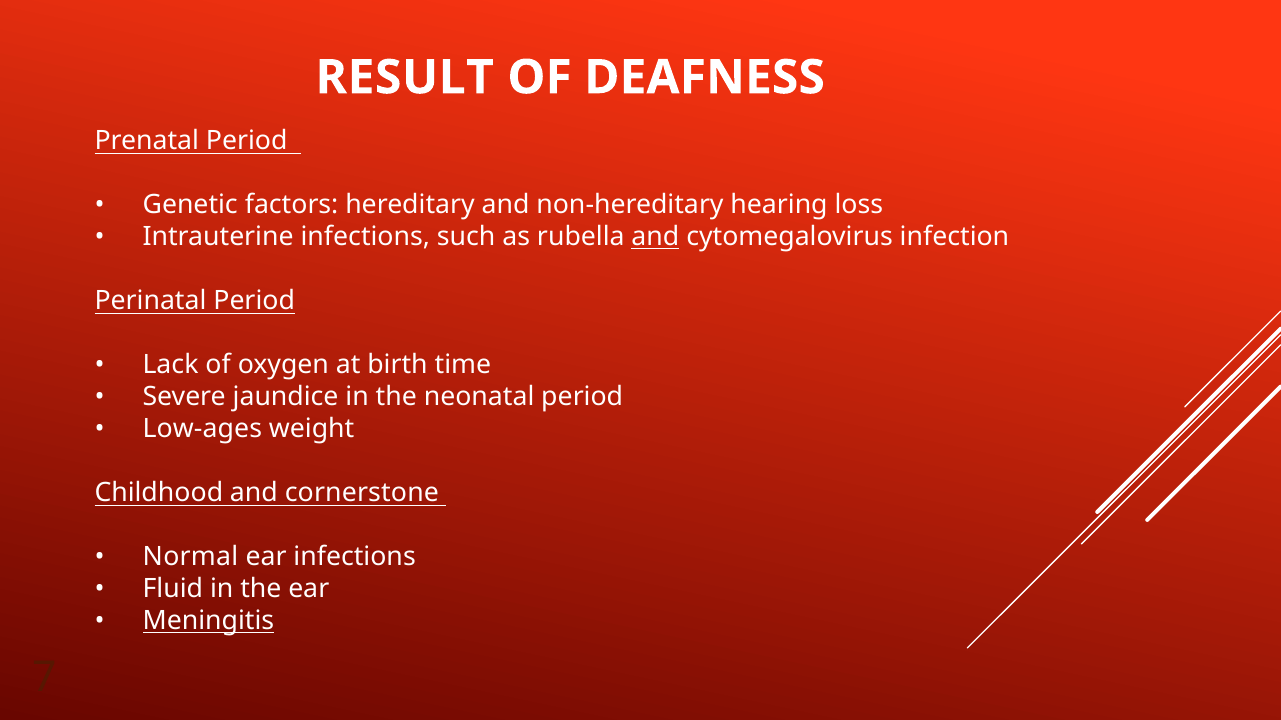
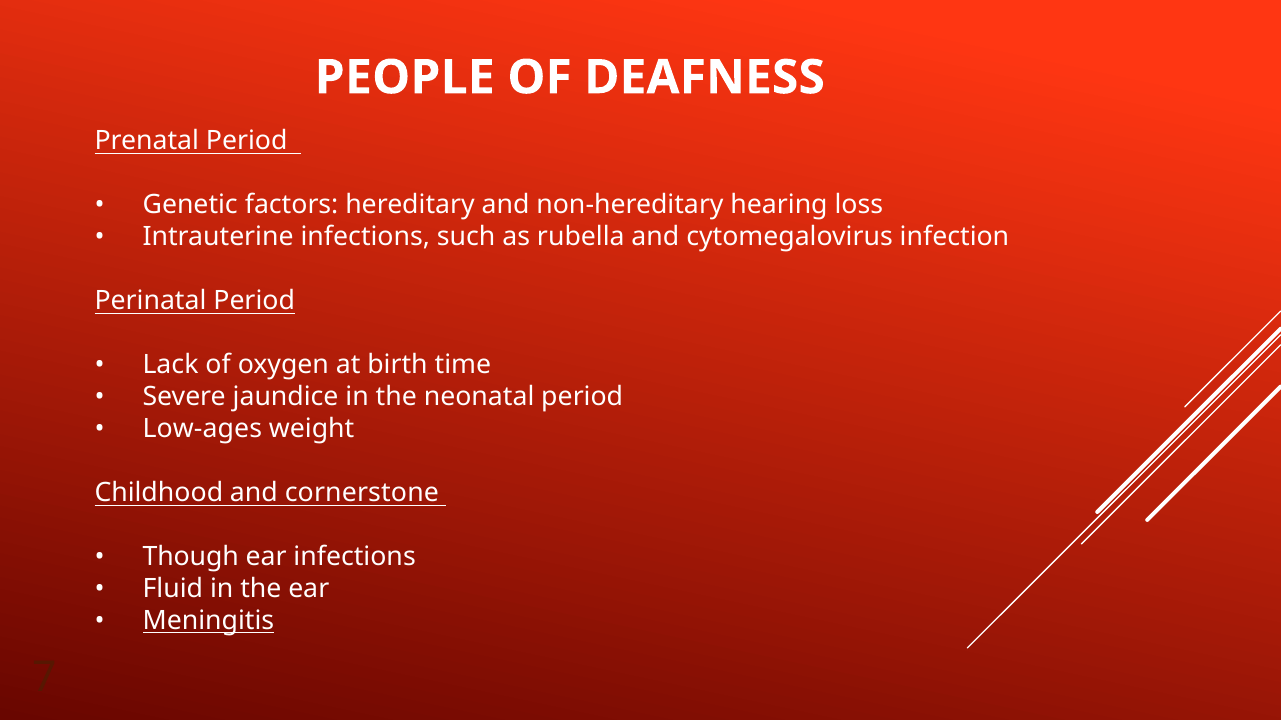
RESULT: RESULT -> PEOPLE
and at (655, 237) underline: present -> none
Normal: Normal -> Though
